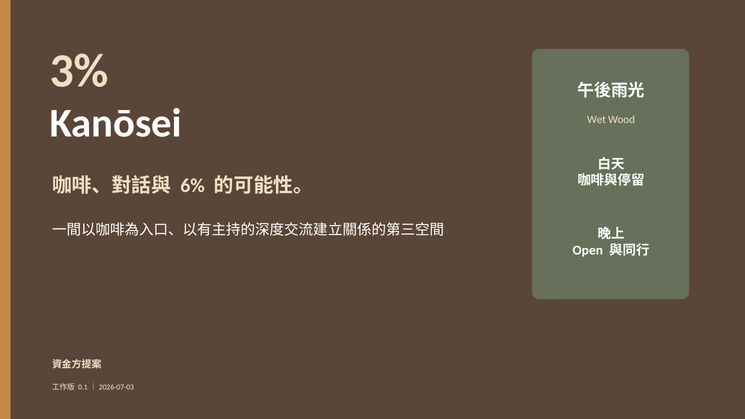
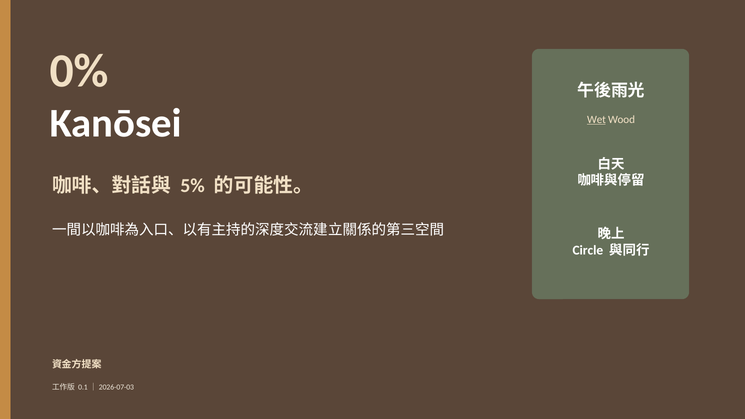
3%: 3% -> 0%
Wet underline: none -> present
6%: 6% -> 5%
Open: Open -> Circle
